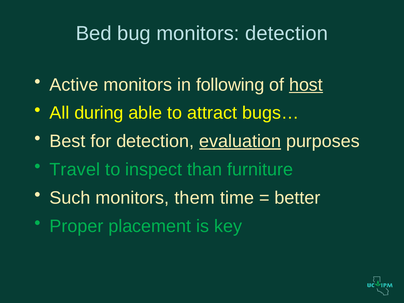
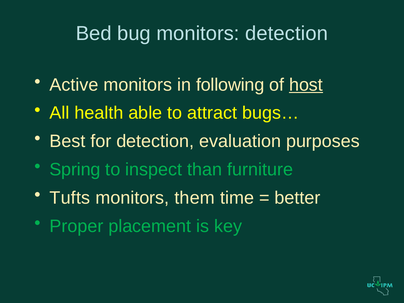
during: during -> health
evaluation underline: present -> none
Travel: Travel -> Spring
Such: Such -> Tufts
